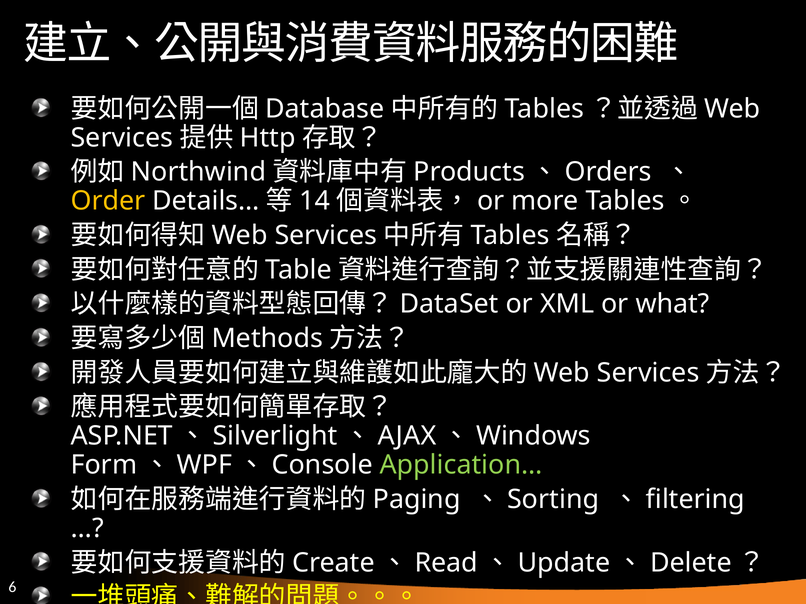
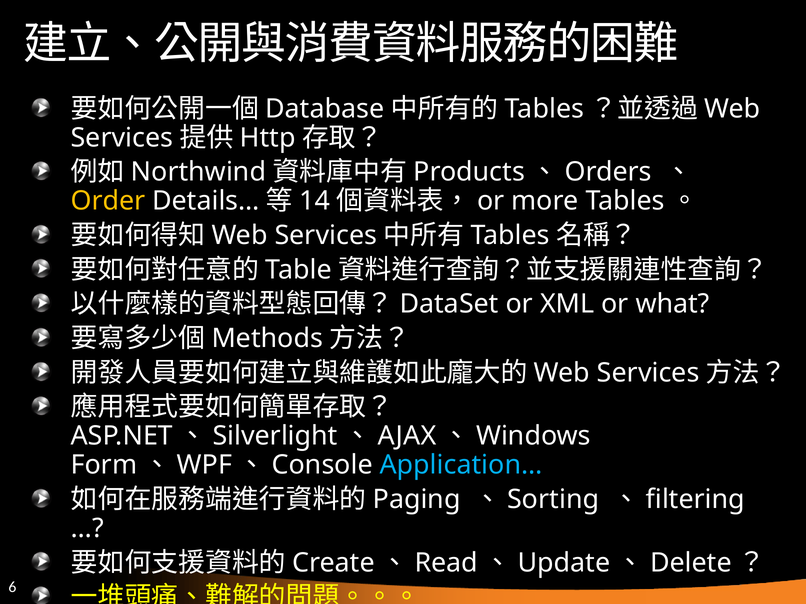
Application… colour: light green -> light blue
